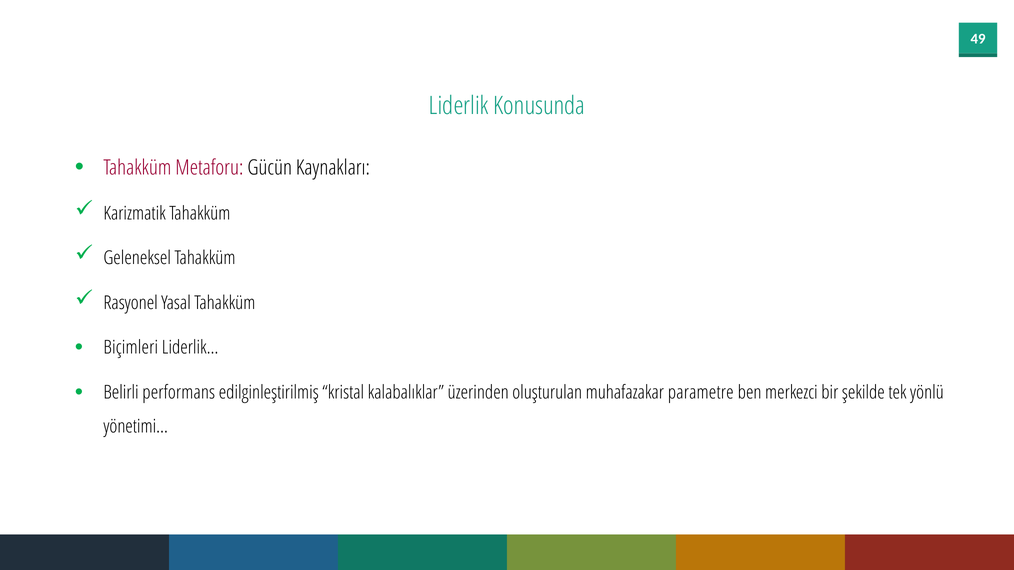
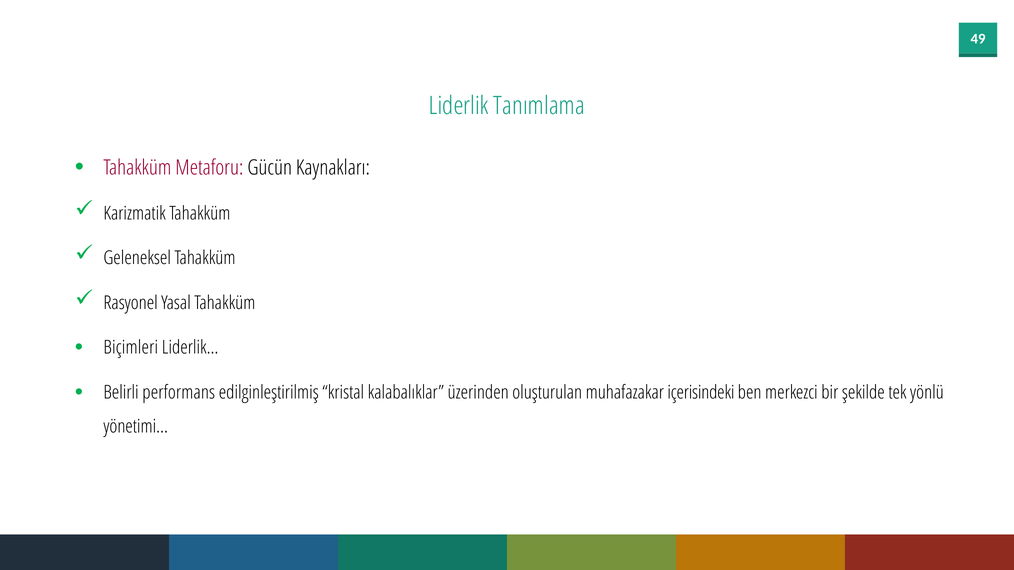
Konusunda: Konusunda -> Tanımlama
parametre: parametre -> içerisindeki
